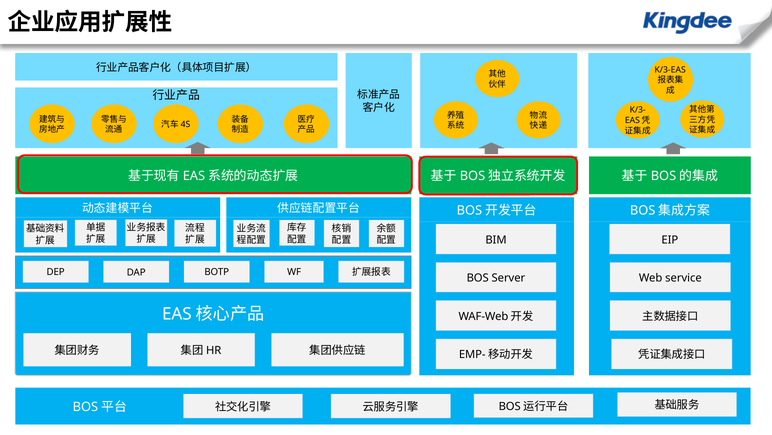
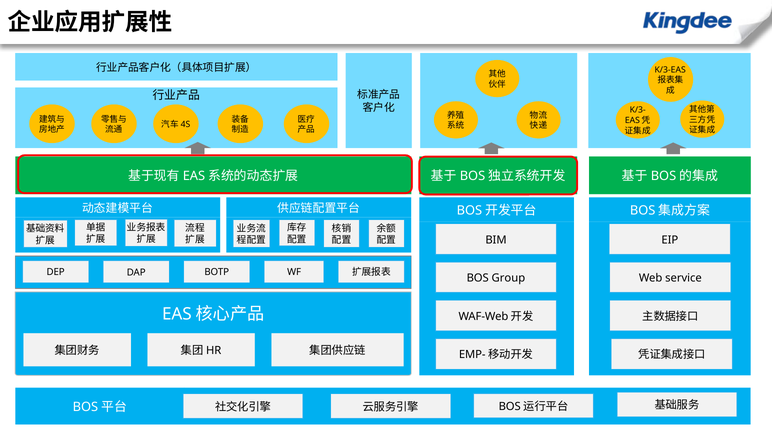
Server: Server -> Group
